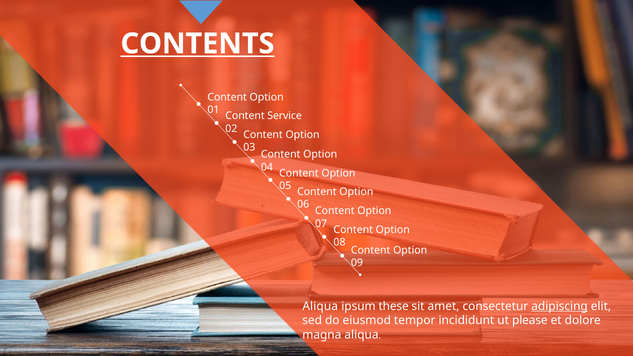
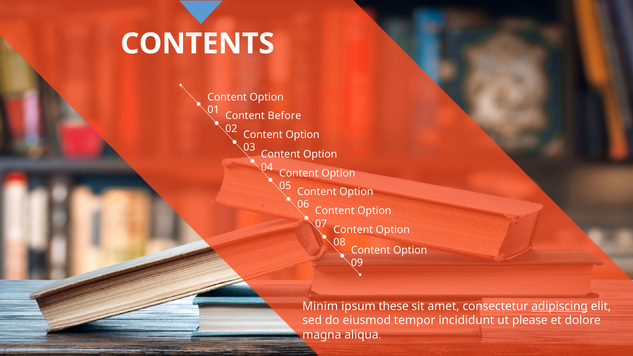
CONTENTS underline: present -> none
Service: Service -> Before
Aliqua at (320, 306): Aliqua -> Minim
